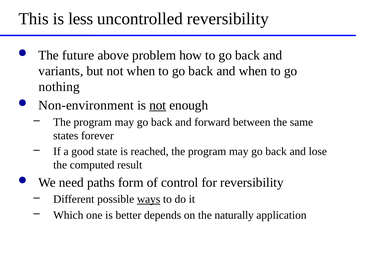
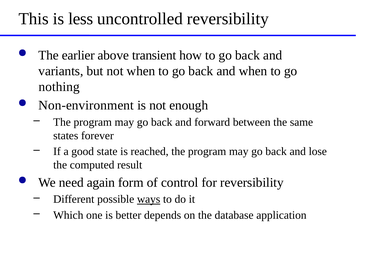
future: future -> earlier
problem: problem -> transient
not at (158, 105) underline: present -> none
paths: paths -> again
naturally: naturally -> database
